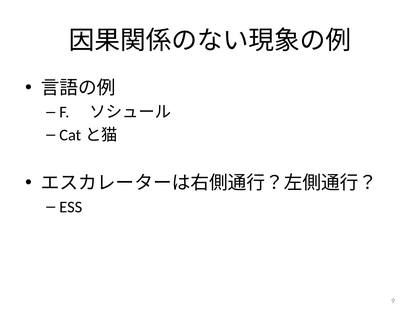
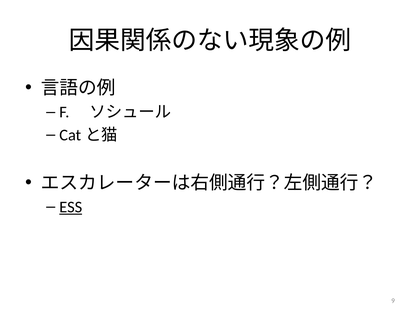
ESS underline: none -> present
